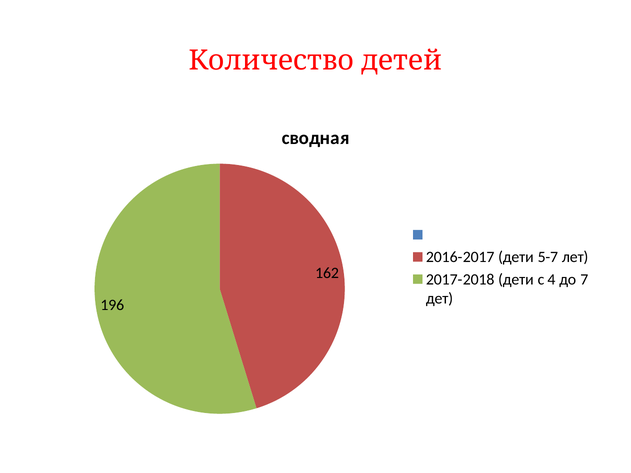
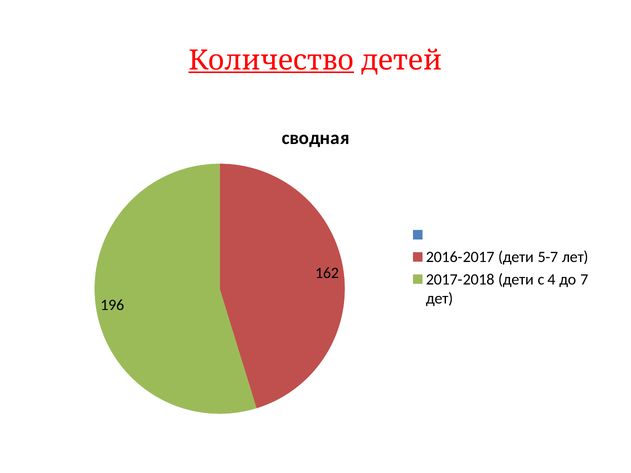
Количество underline: none -> present
